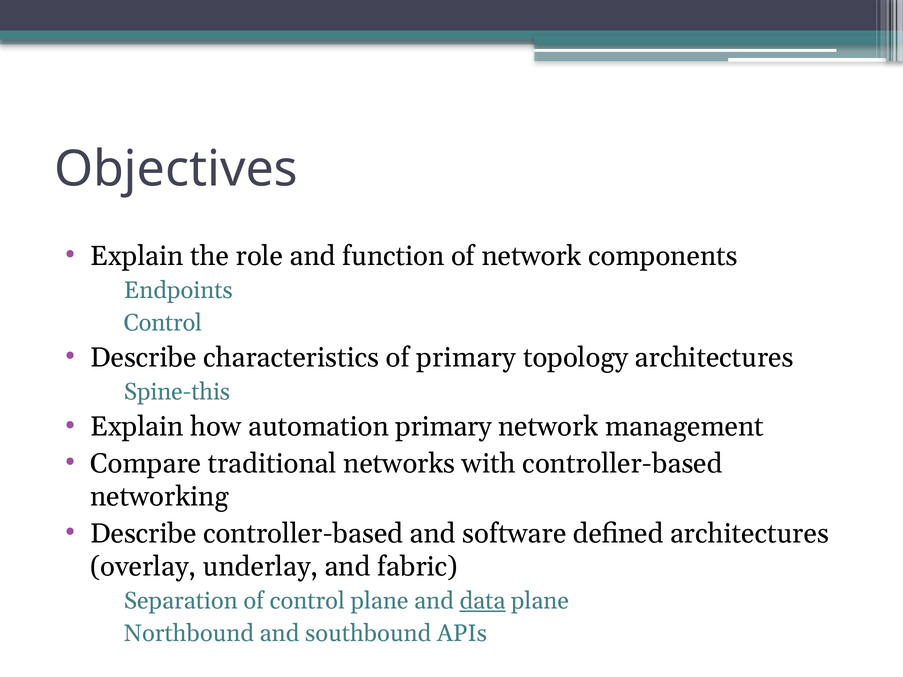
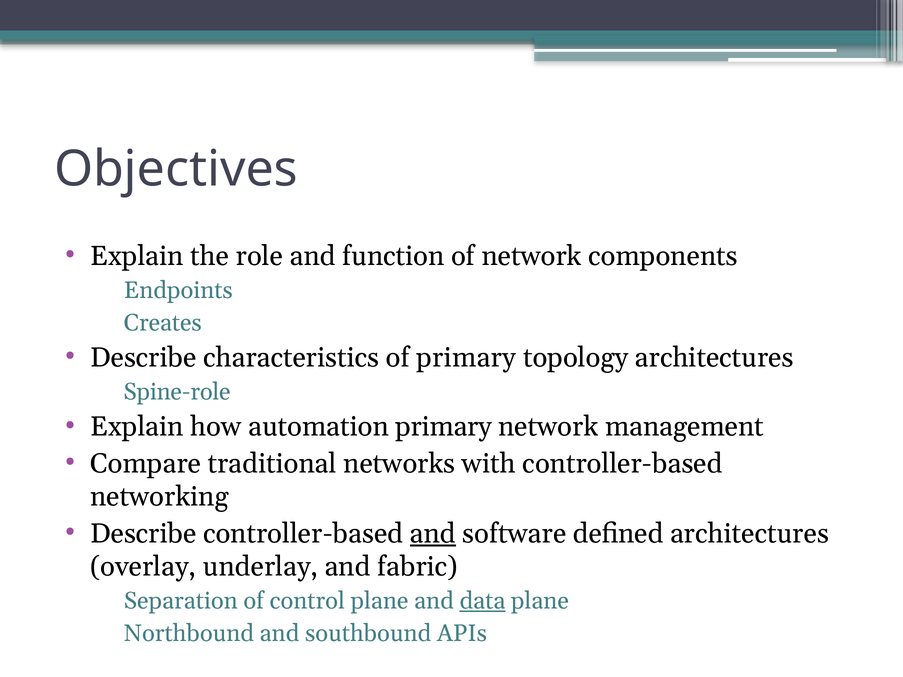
Control at (163, 323): Control -> Creates
Spine-this: Spine-this -> Spine-role
and at (433, 534) underline: none -> present
